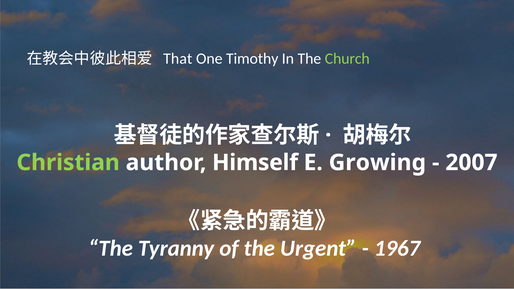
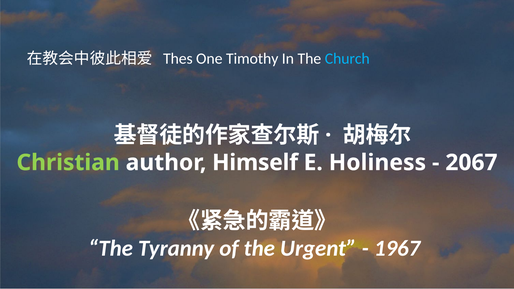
That: That -> Thes
Church colour: light green -> light blue
Growing: Growing -> Holiness
2007: 2007 -> 2067
